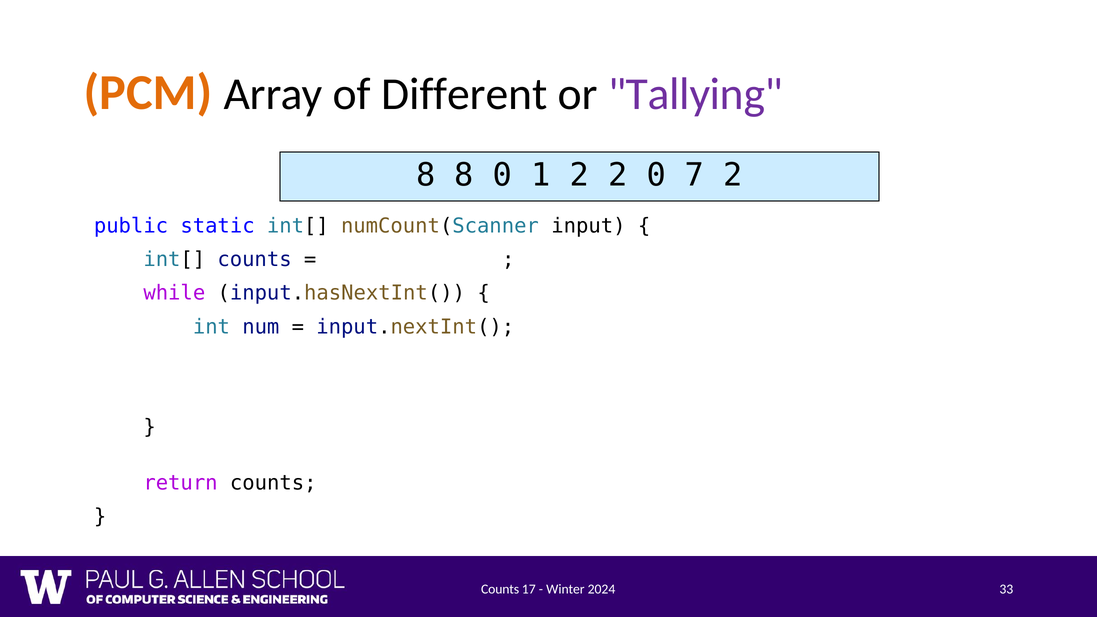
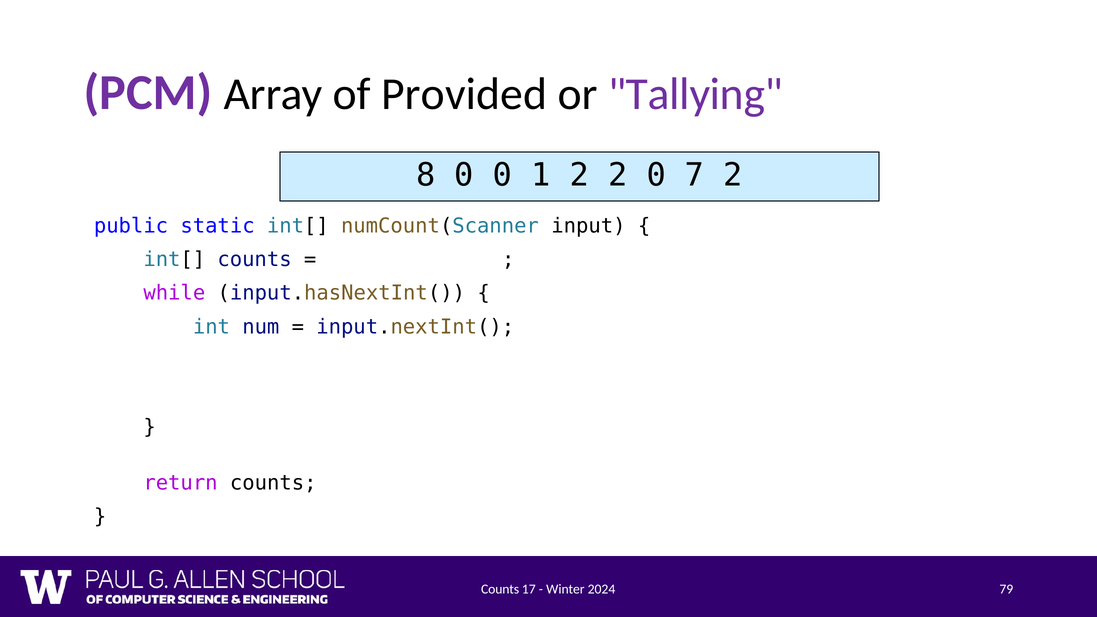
PCM colour: orange -> purple
Different: Different -> Provided
8 8: 8 -> 0
33: 33 -> 79
